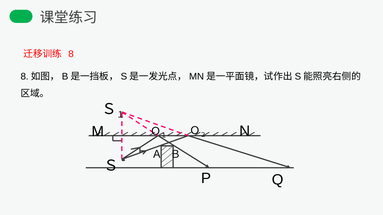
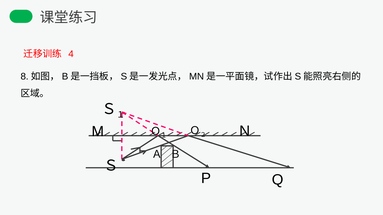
8: 8 -> 4
